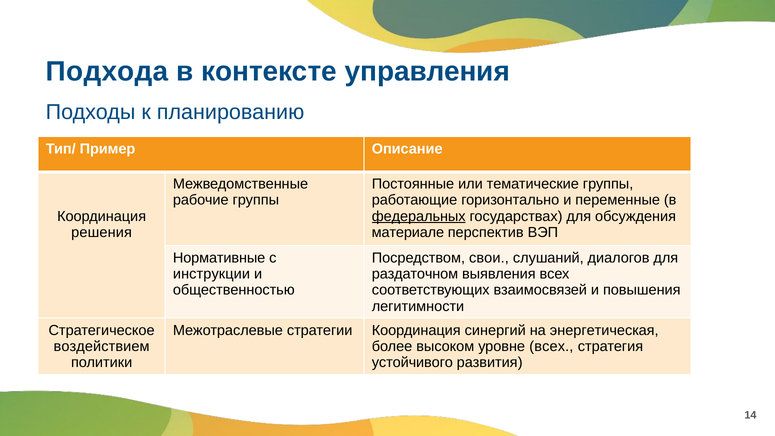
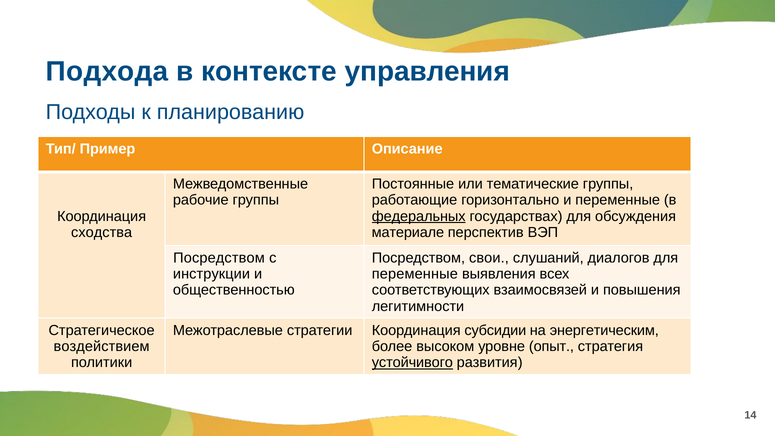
решения: решения -> сходства
Нормативные at (219, 258): Нормативные -> Посредством
раздаточном at (415, 274): раздаточном -> переменные
синергий: синергий -> субсидии
энергетическая: энергетическая -> энергетическим
уровне всех: всех -> опыт
устойчивого underline: none -> present
